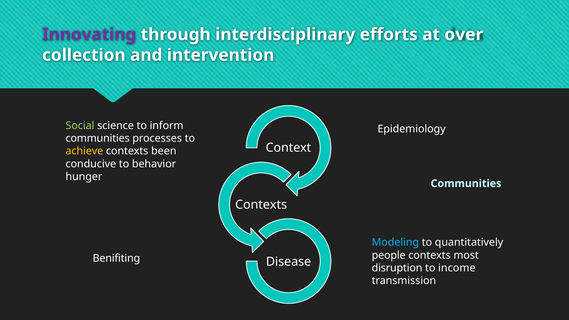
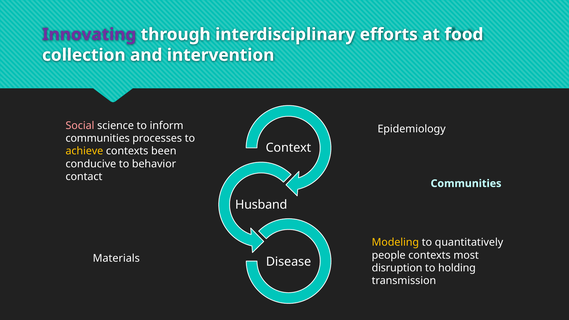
over: over -> food
Social colour: light green -> pink
hunger: hunger -> contact
Contexts at (261, 205): Contexts -> Husband
Modeling colour: light blue -> yellow
Benifiting: Benifiting -> Materials
income: income -> holding
